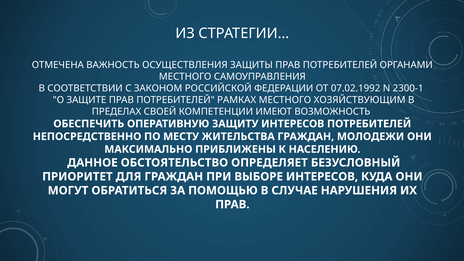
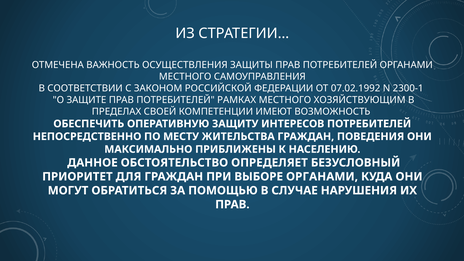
МОЛОДЕЖИ: МОЛОДЕЖИ -> ПОВЕДЕНИЯ
ВЫБОРЕ ИНТЕРЕСОВ: ИНТЕРЕСОВ -> ОРГАНАМИ
